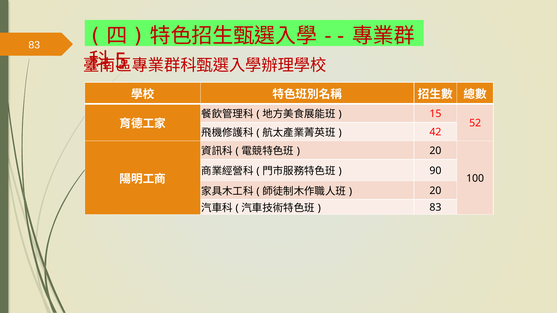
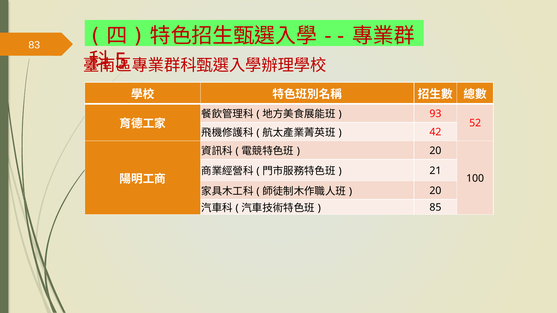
15: 15 -> 93
90: 90 -> 21
83 at (435, 208): 83 -> 85
